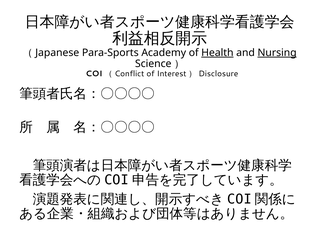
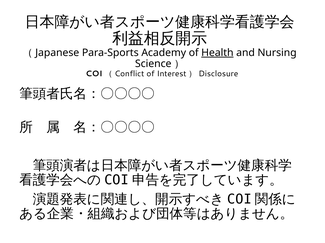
Nursing underline: present -> none
